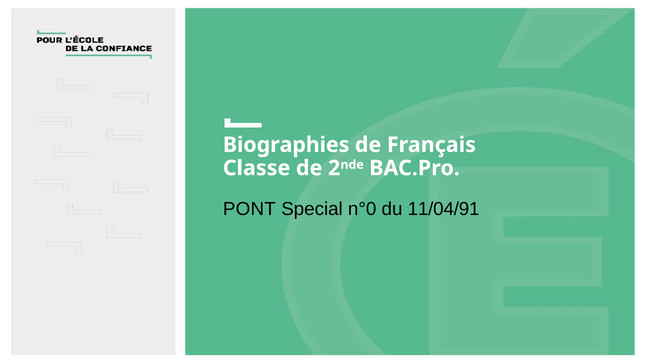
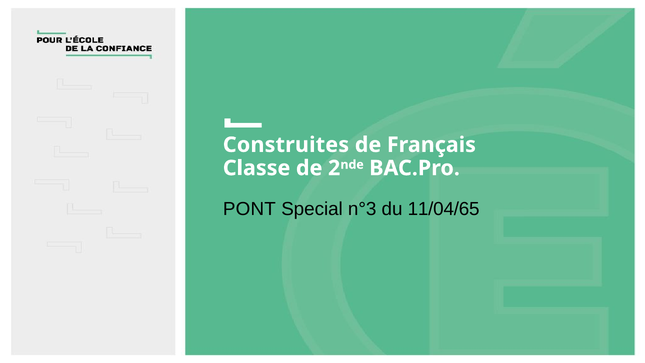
Biographies: Biographies -> Construites
n°0: n°0 -> n°3
11/04/91: 11/04/91 -> 11/04/65
